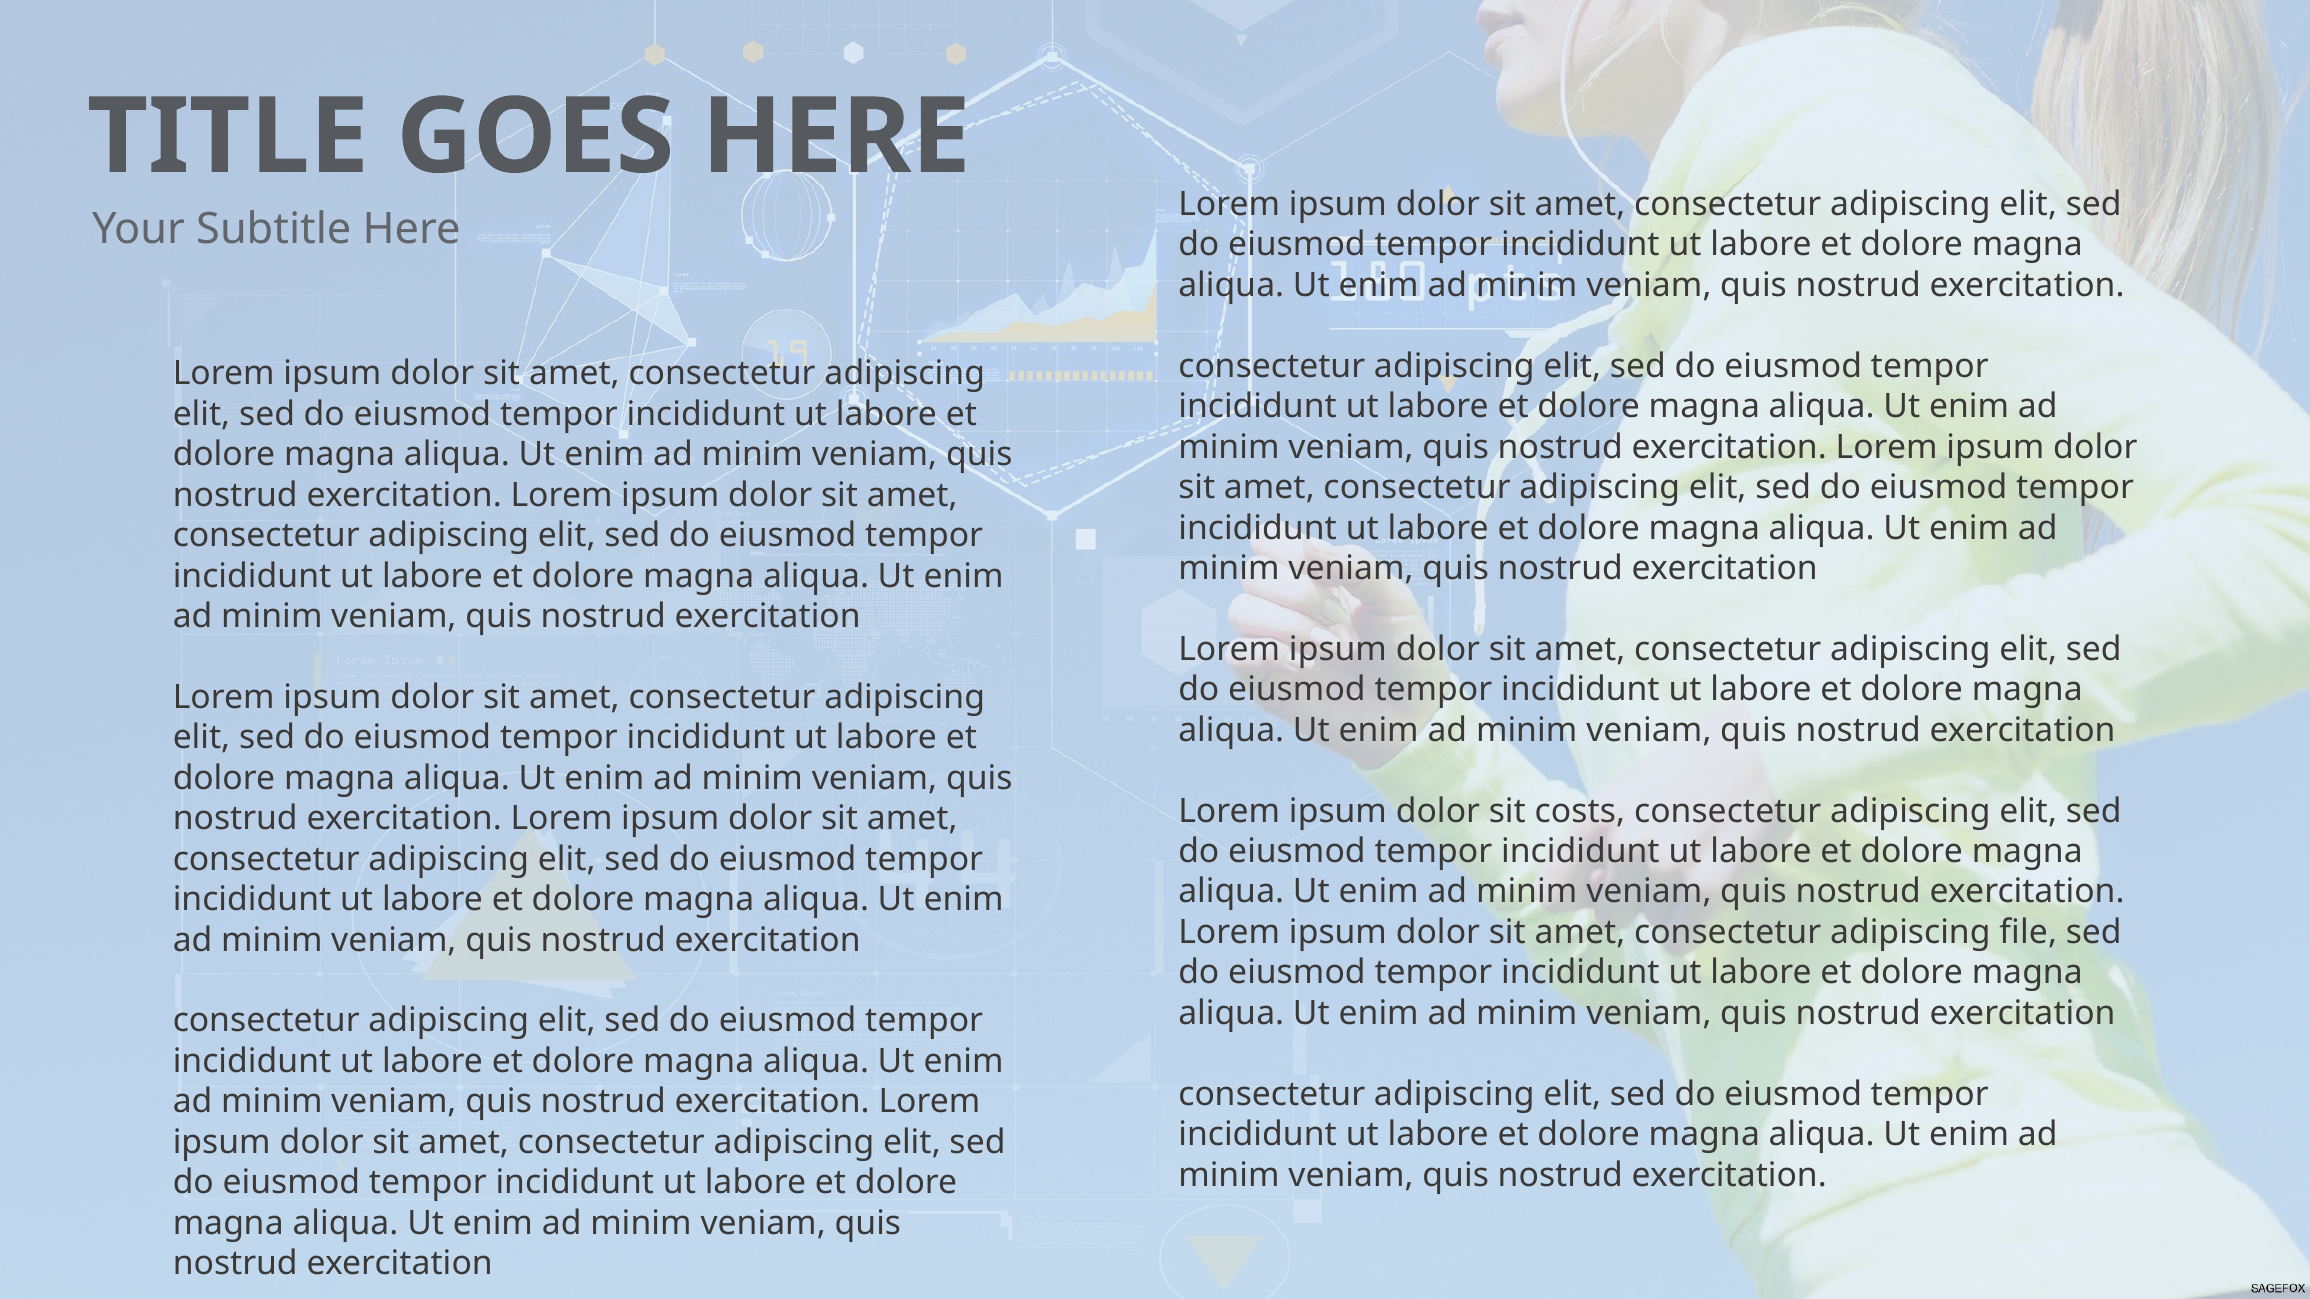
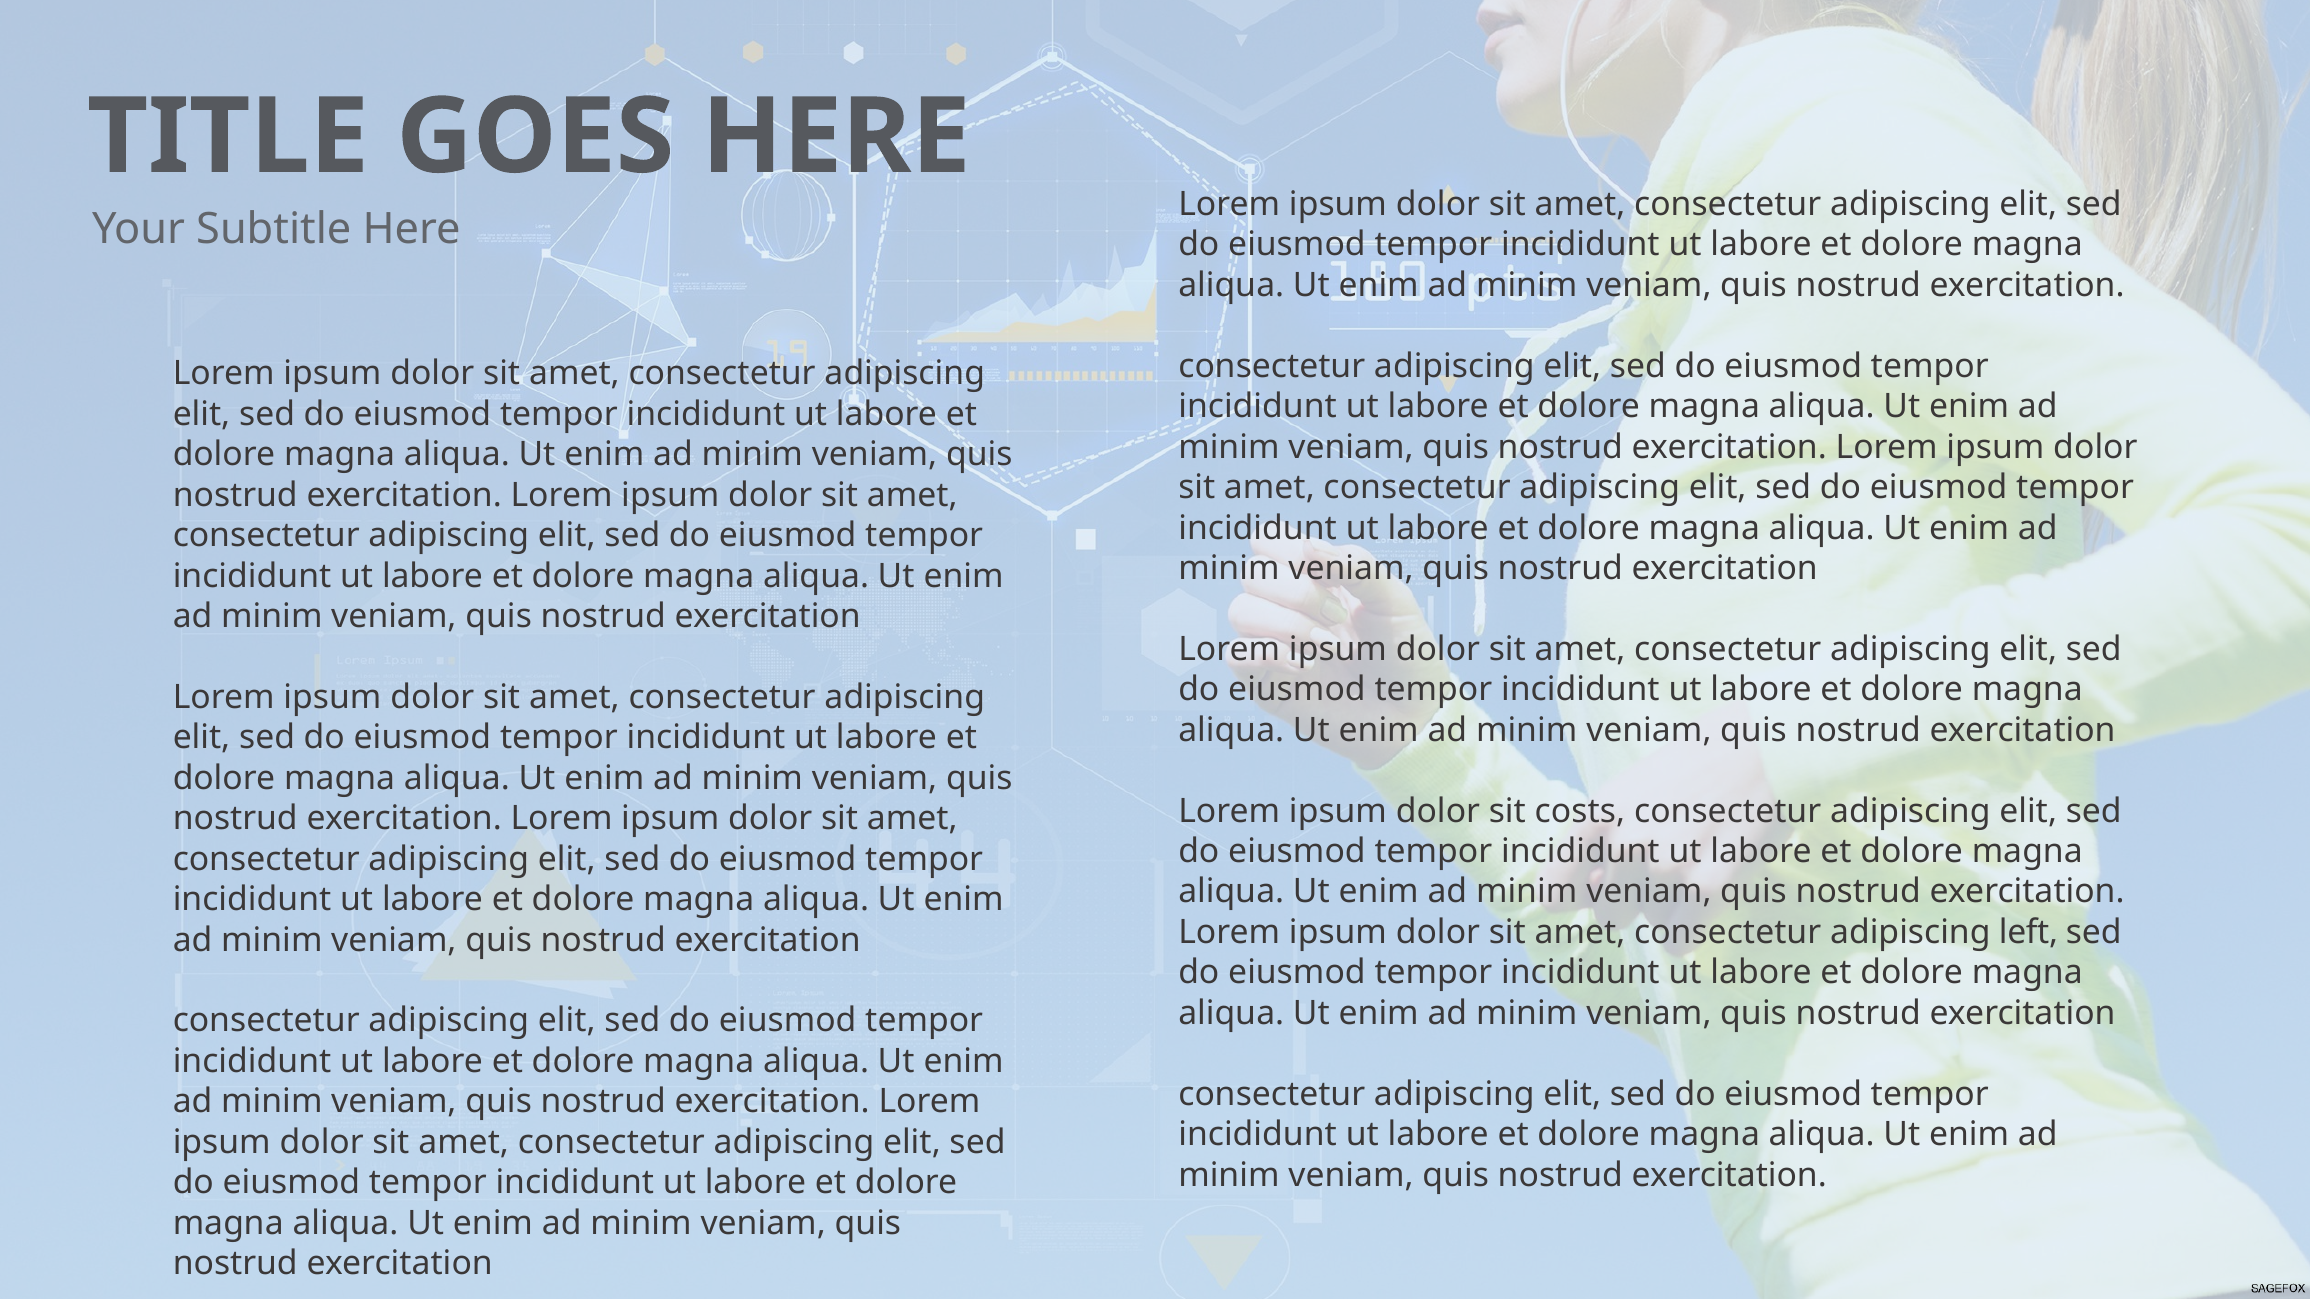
file: file -> left
